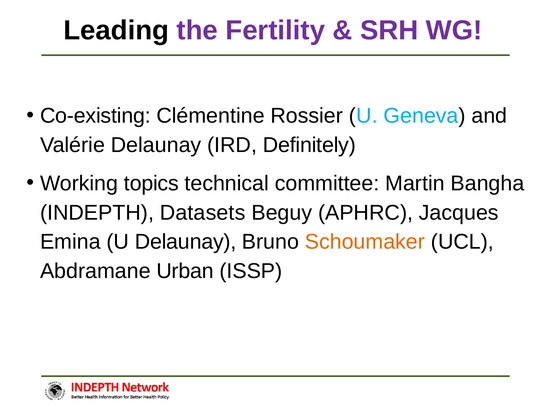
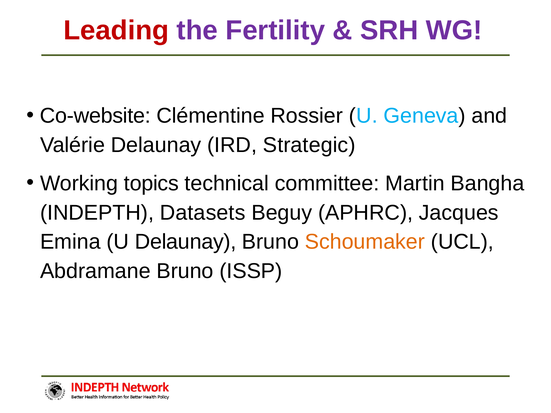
Leading colour: black -> red
Co-existing: Co-existing -> Co-website
Definitely: Definitely -> Strategic
Abdramane Urban: Urban -> Bruno
